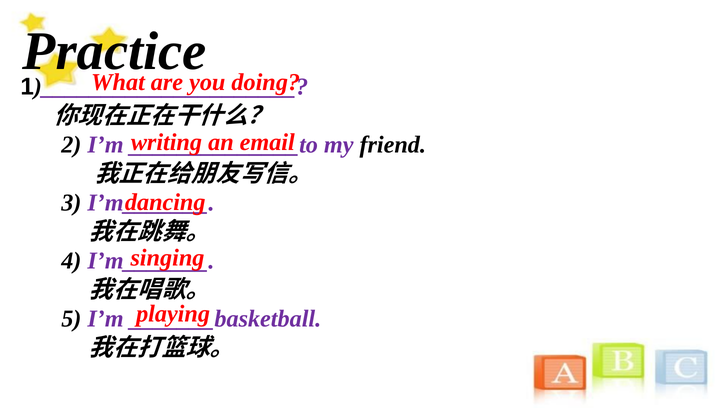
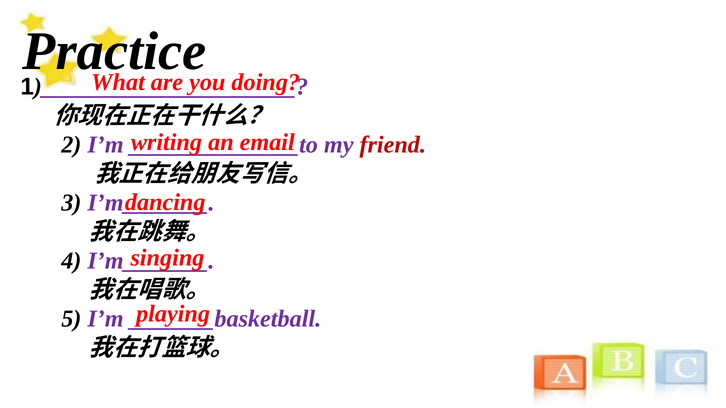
friend colour: black -> red
